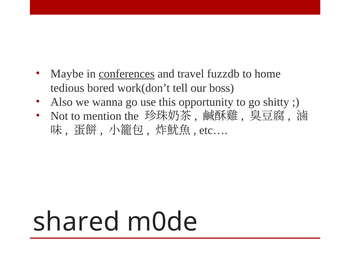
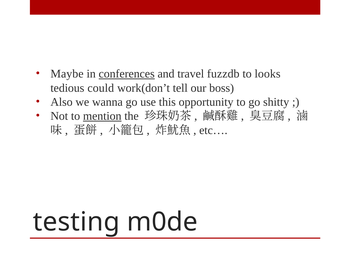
home: home -> looks
bored: bored -> could
mention underline: none -> present
shared: shared -> testing
